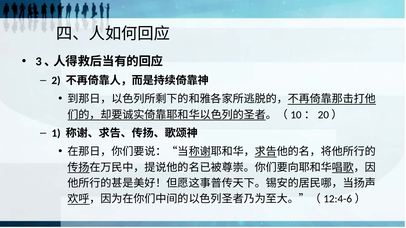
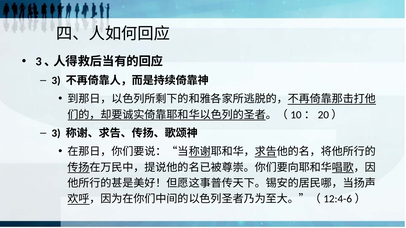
2 at (56, 81): 2 -> 3
1 at (56, 133): 1 -> 3
